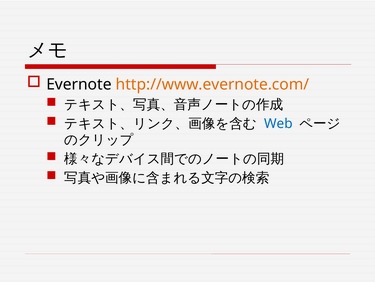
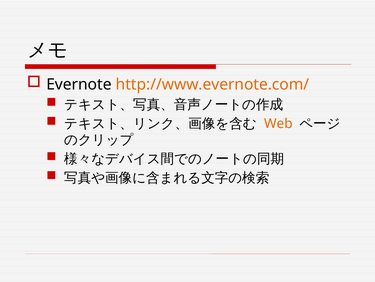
Web colour: blue -> orange
